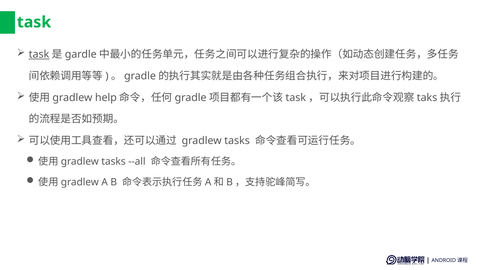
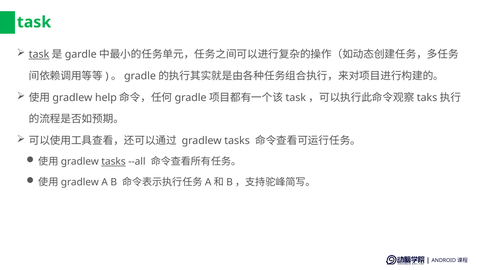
tasks at (114, 162) underline: none -> present
